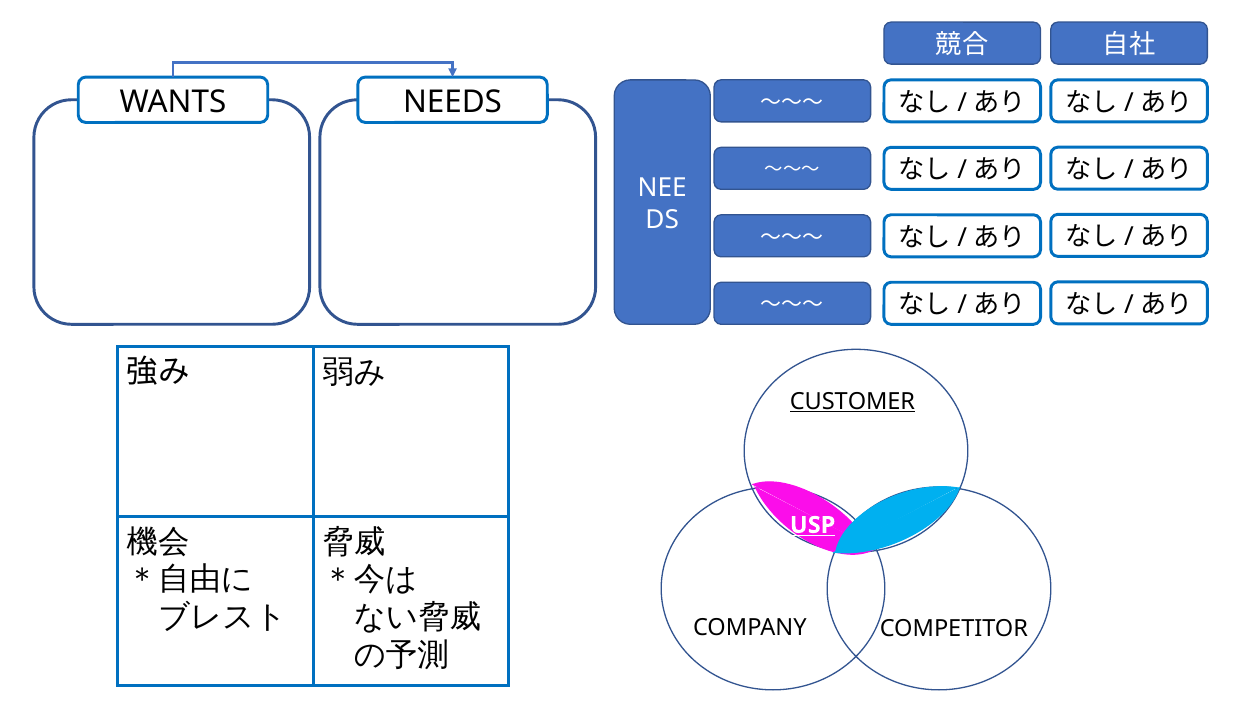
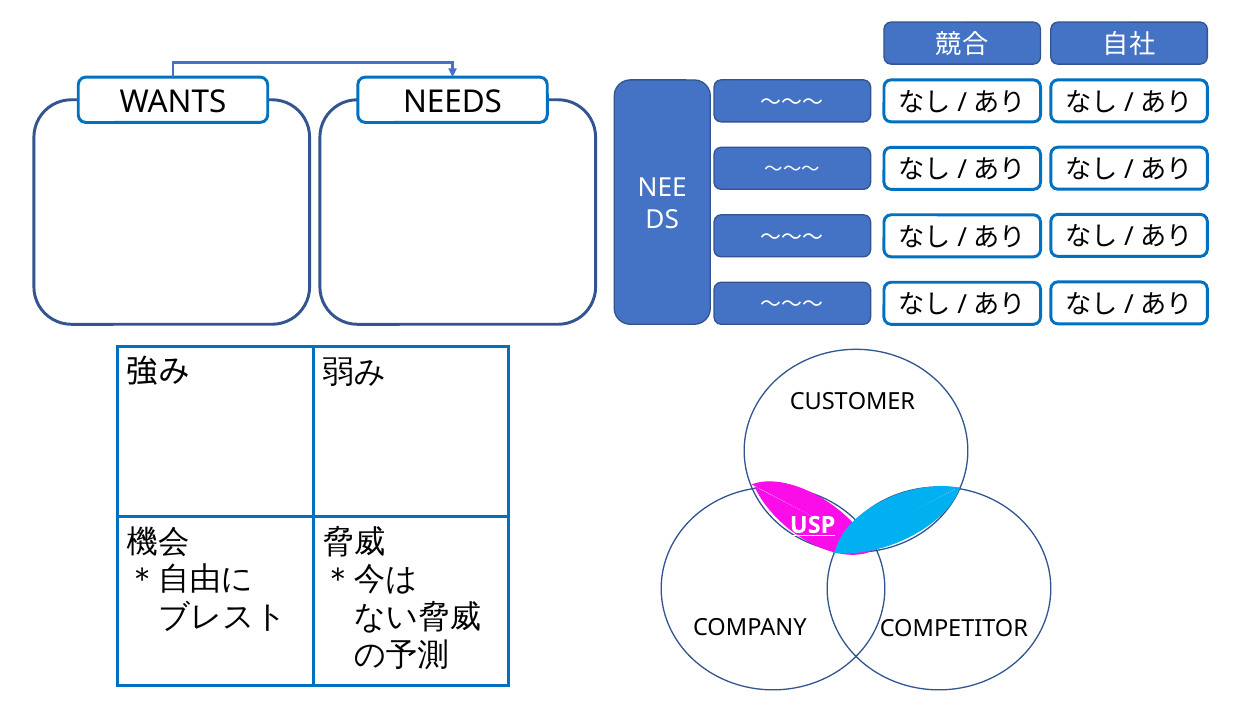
CUSTOMER underline: present -> none
